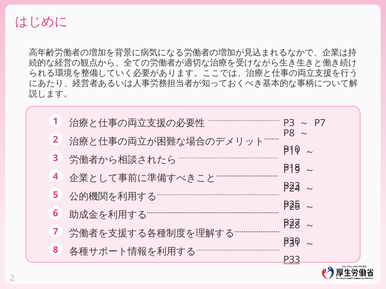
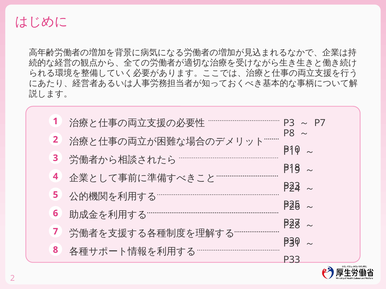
P33 underline: present -> none
